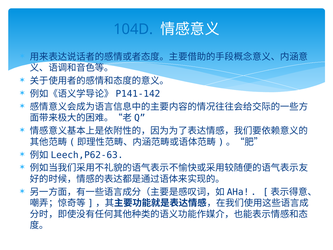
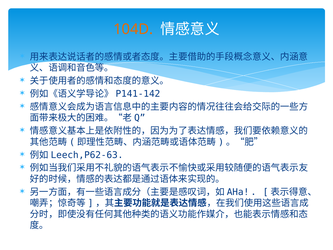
104D colour: blue -> orange
